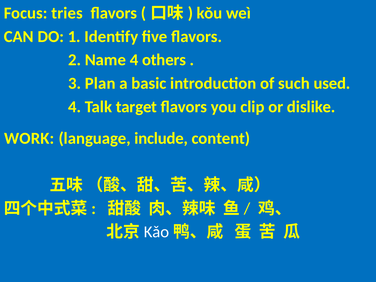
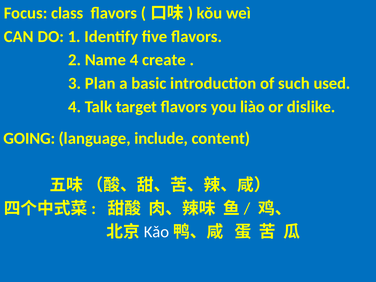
tries: tries -> class
others: others -> create
clip: clip -> liào
WORK: WORK -> GOING
